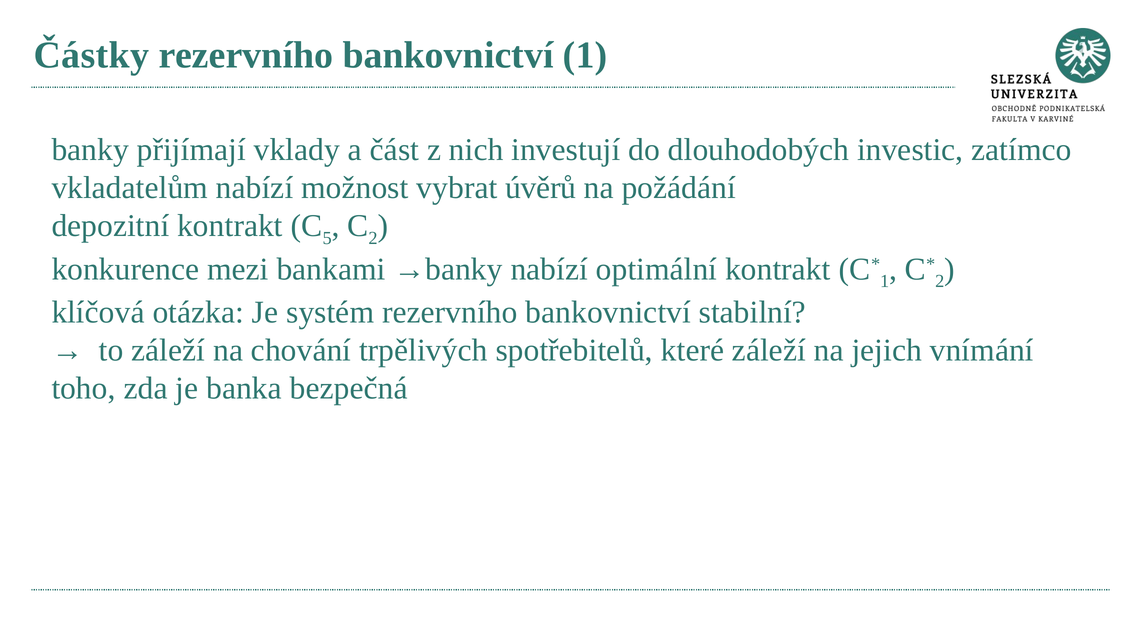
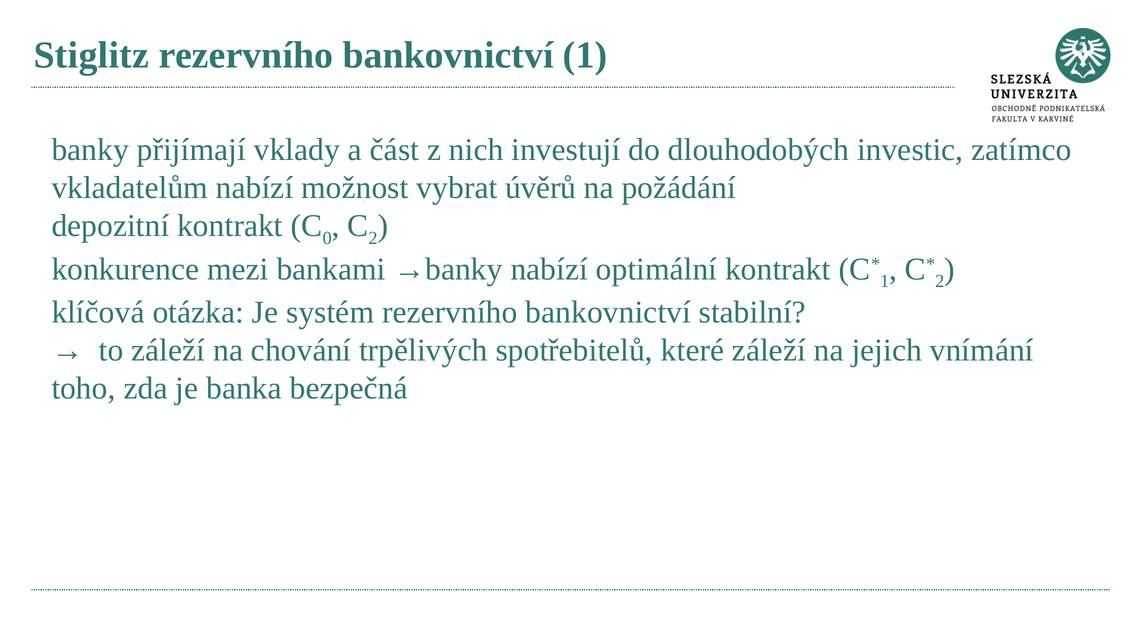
Částky: Částky -> Stiglitz
5: 5 -> 0
